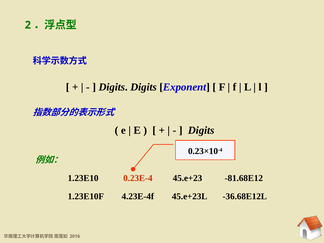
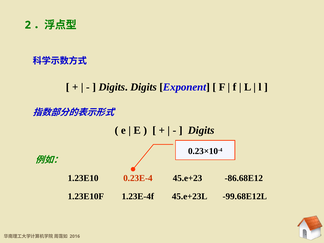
-81.68E12: -81.68E12 -> -86.68E12
4.23E-4f: 4.23E-4f -> 1.23E-4f
-36.68E12L: -36.68E12L -> -99.68E12L
